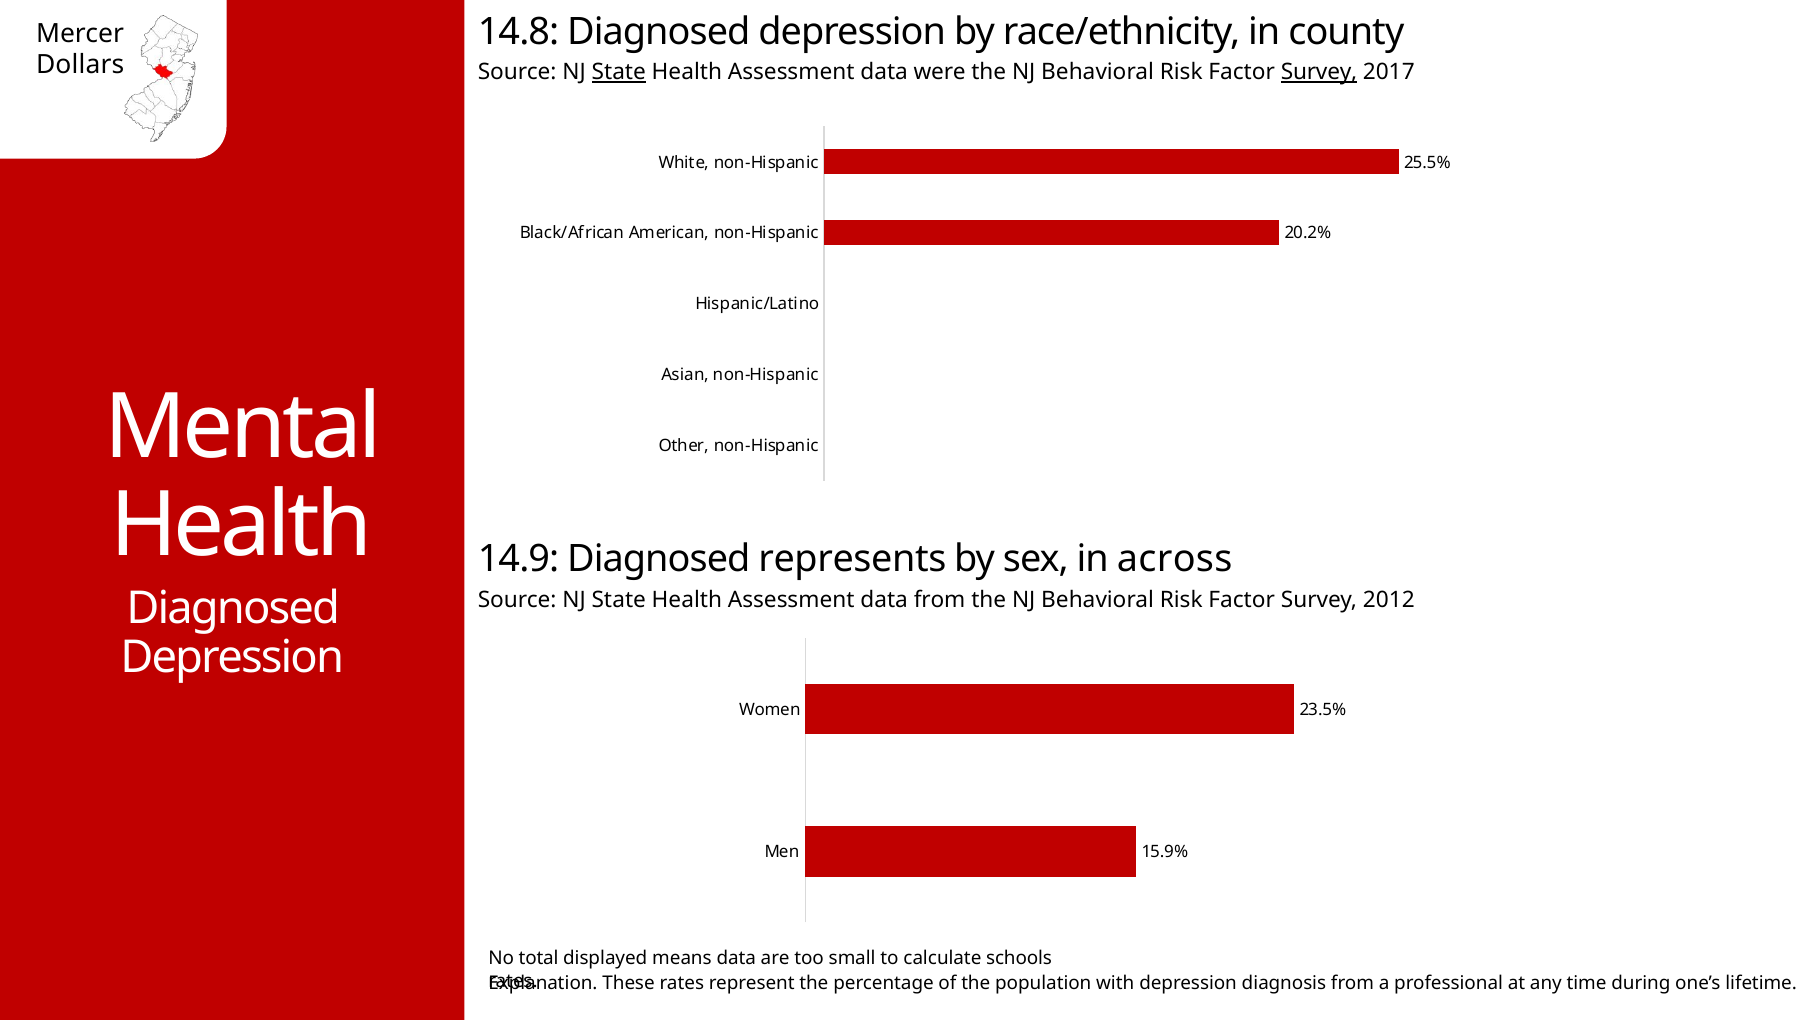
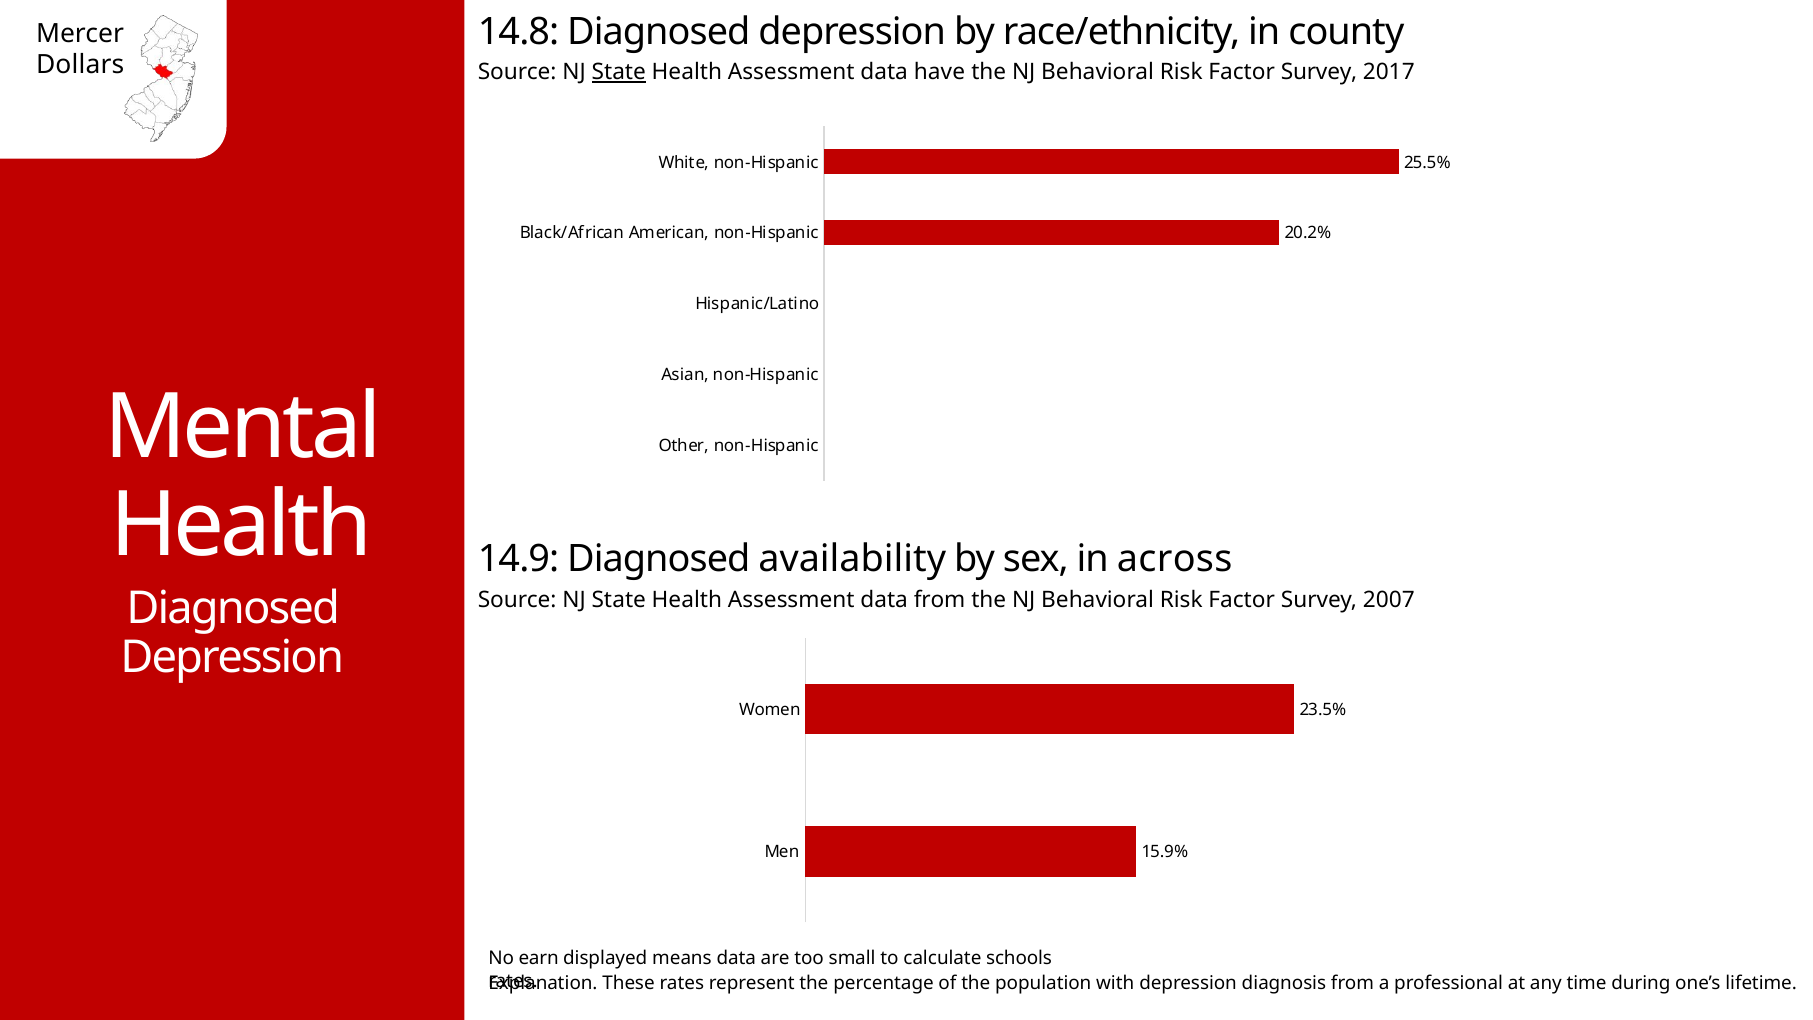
were: were -> have
Survey at (1319, 72) underline: present -> none
represents: represents -> availability
2012: 2012 -> 2007
total: total -> earn
